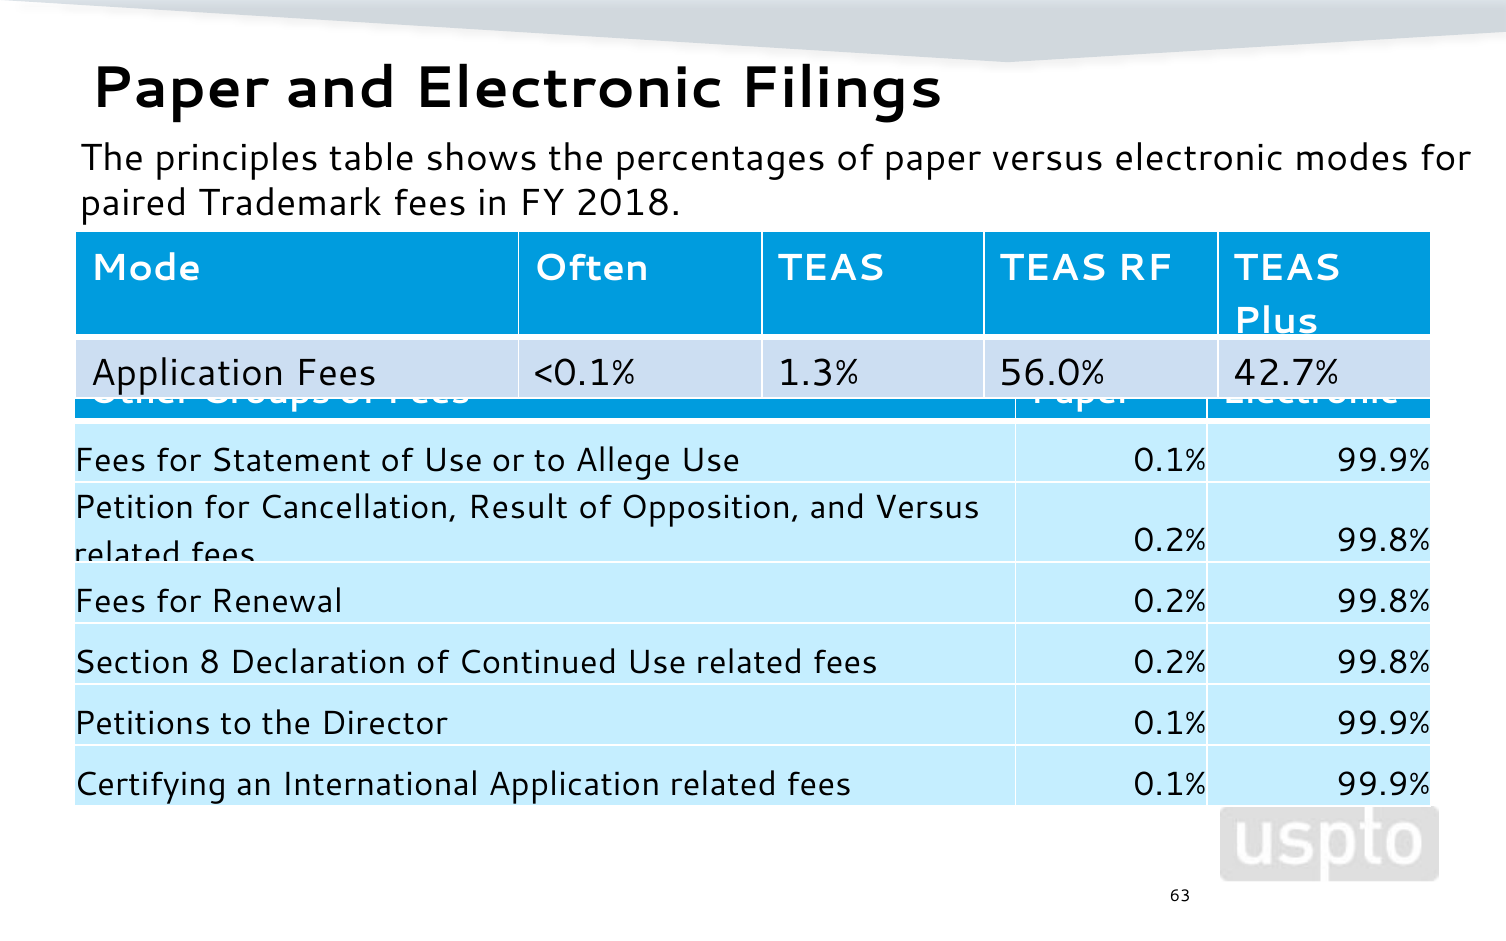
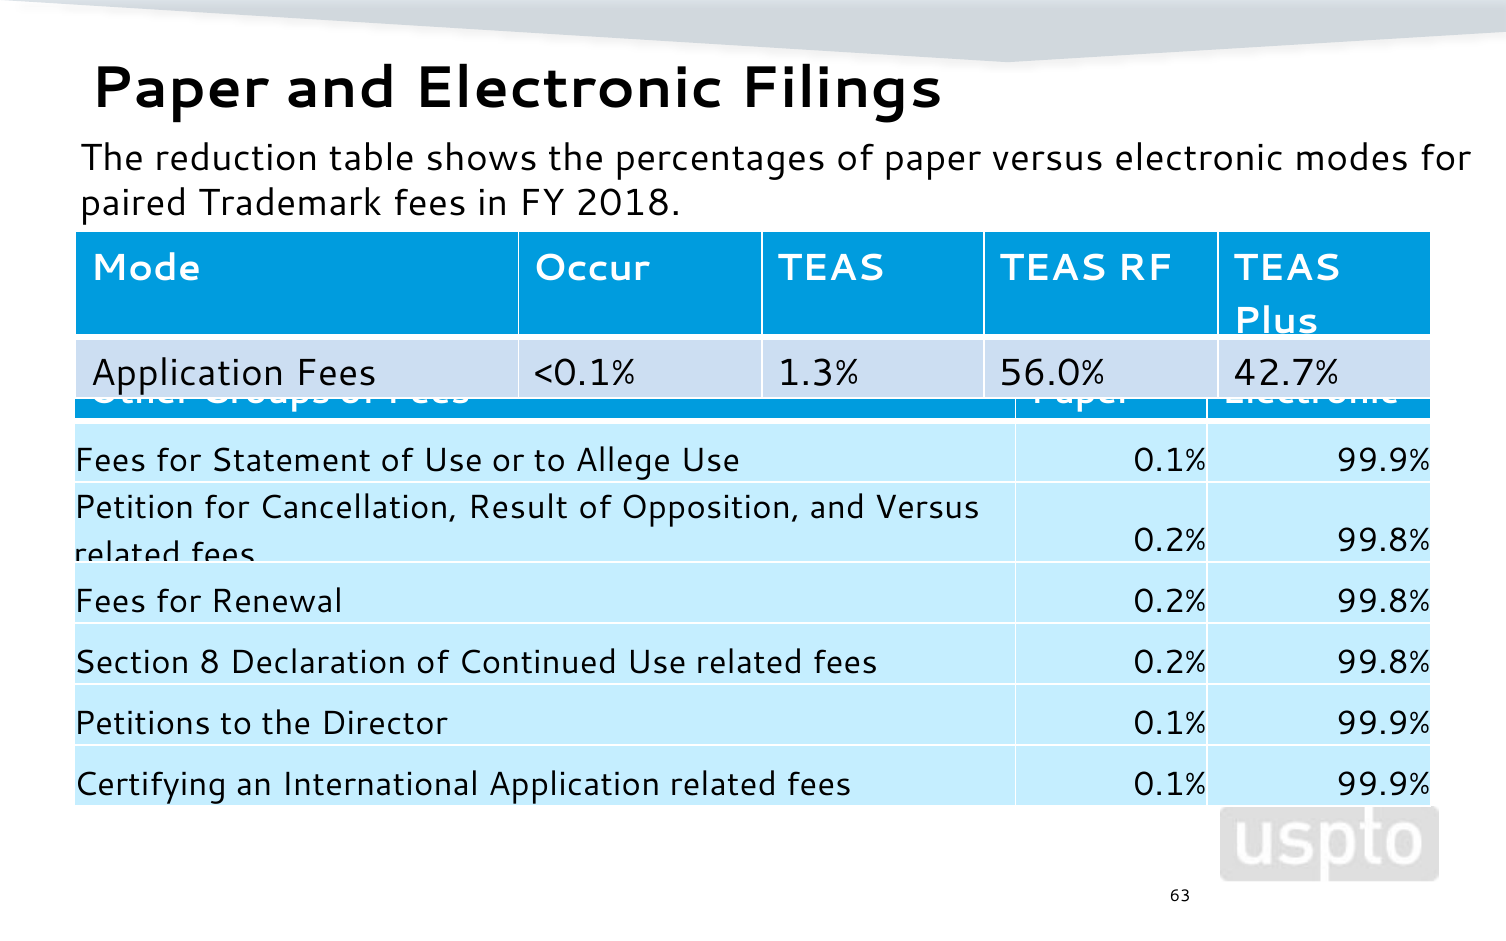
principles: principles -> reduction
Often: Often -> Occur
